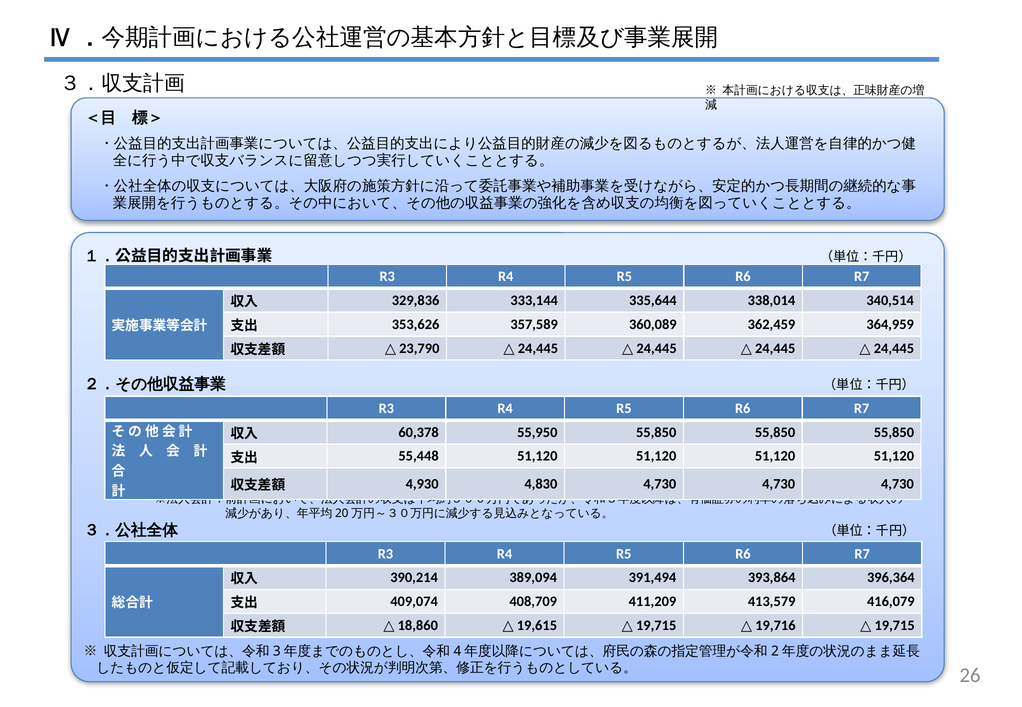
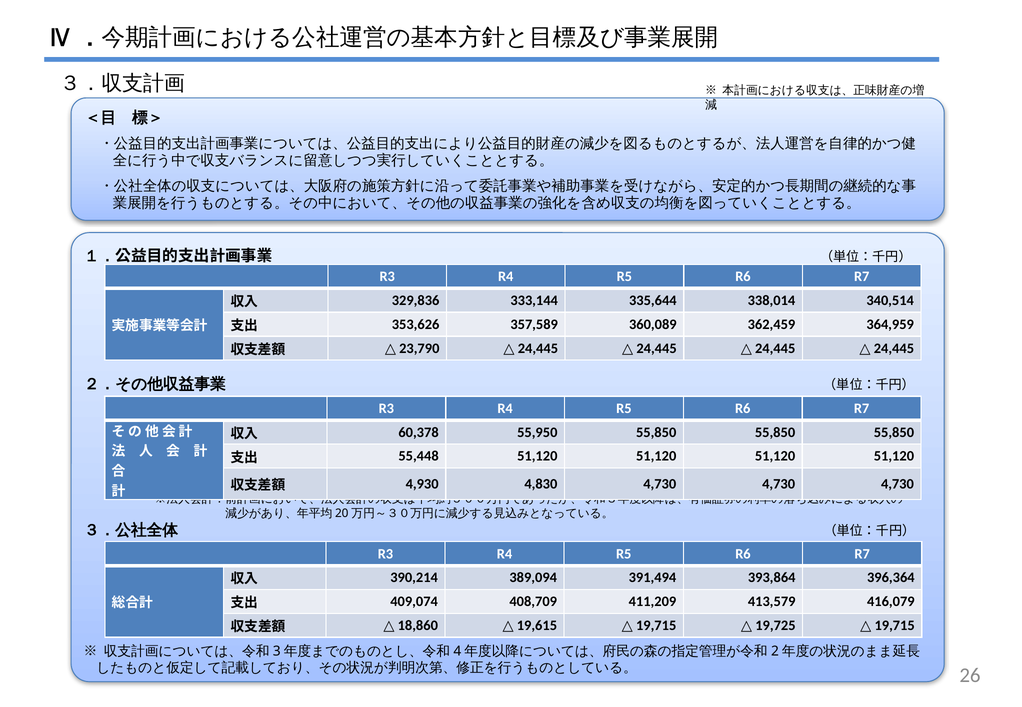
19,716: 19,716 -> 19,725
